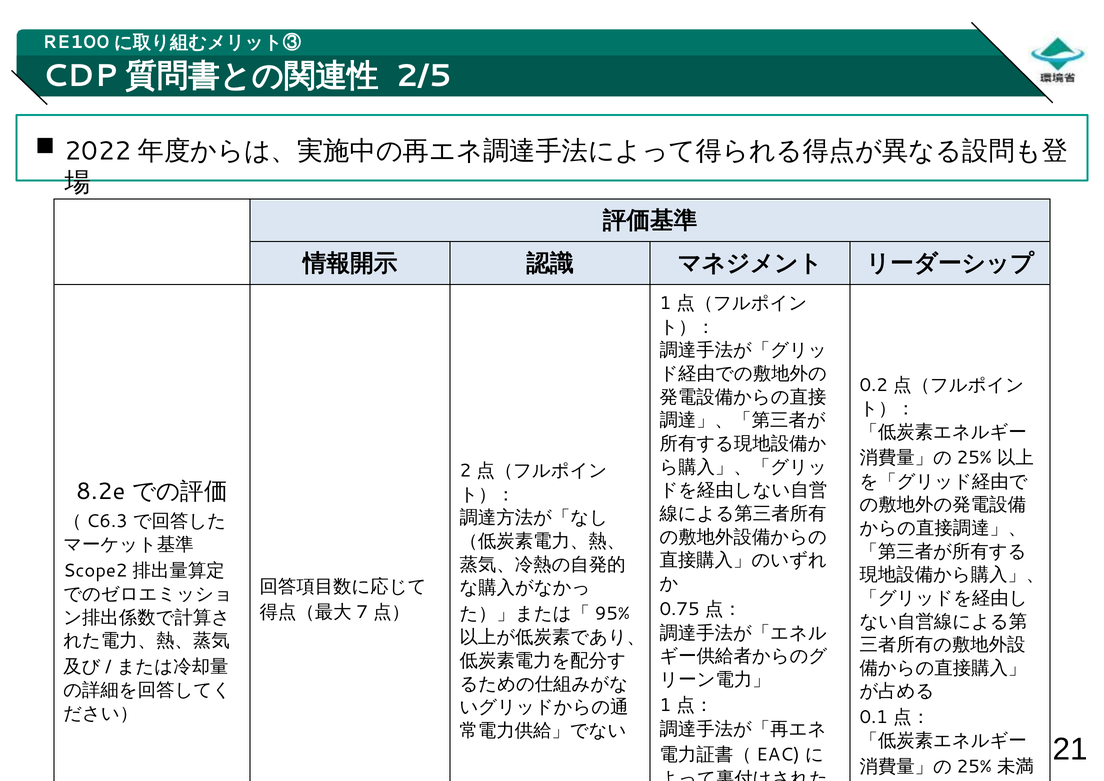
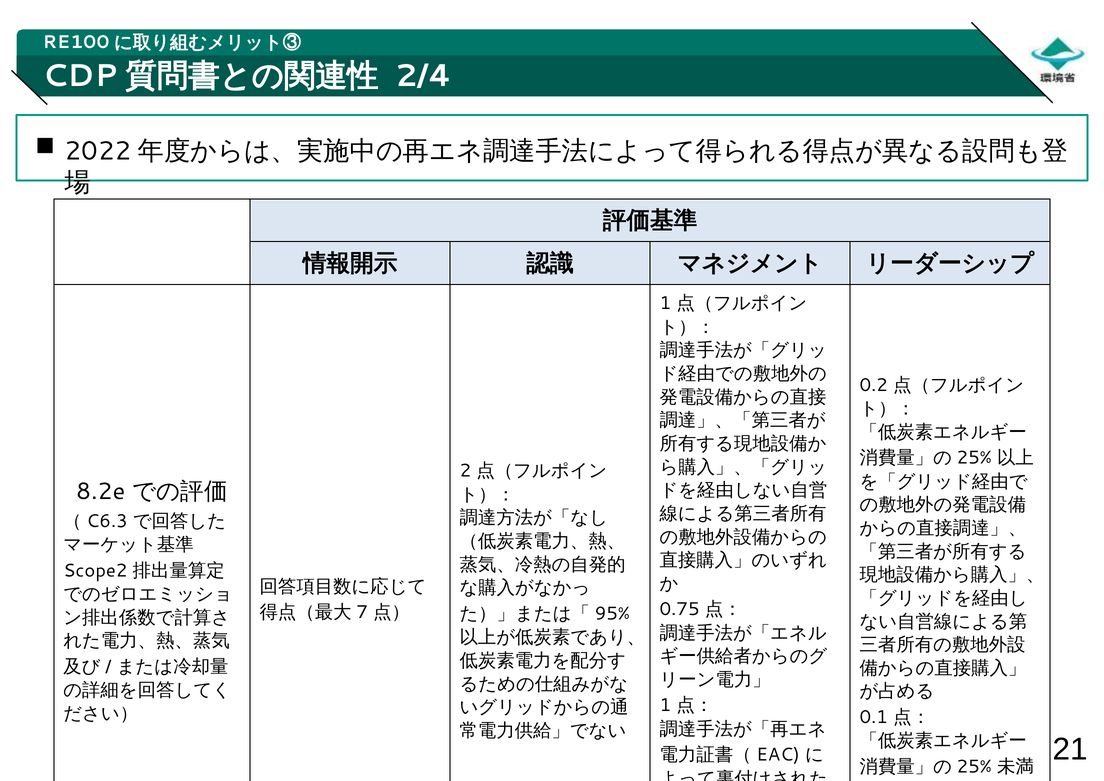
2/5: 2/5 -> 2/4
